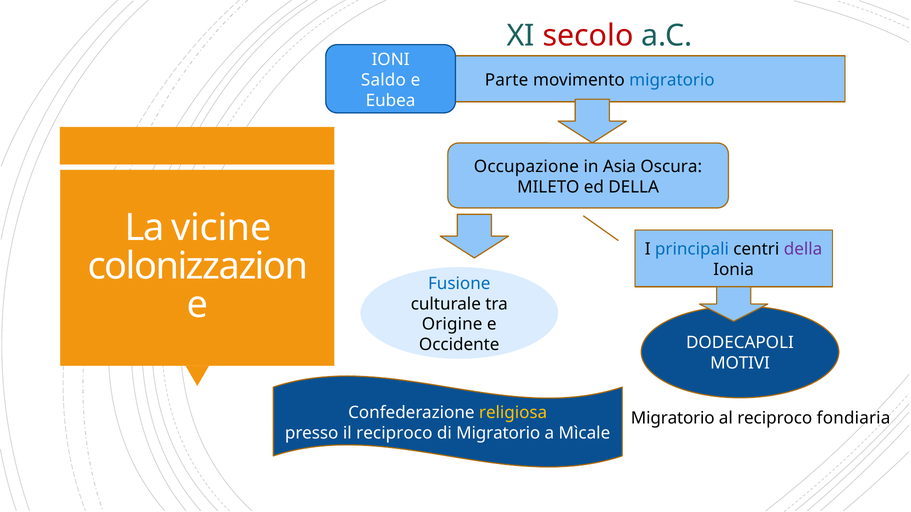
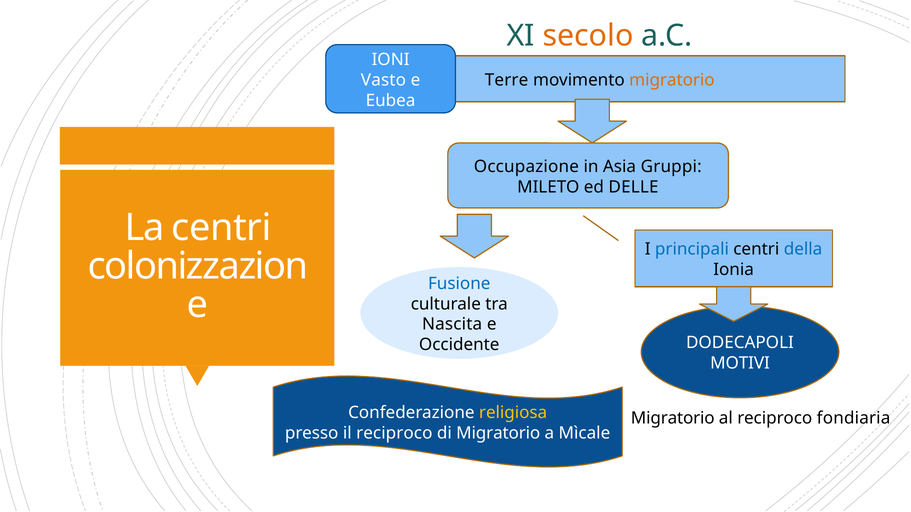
secolo colour: red -> orange
Saldo: Saldo -> Vasto
Parte: Parte -> Terre
migratorio at (672, 80) colour: blue -> orange
Oscura: Oscura -> Gruppi
ed DELLA: DELLA -> DELLE
La vicine: vicine -> centri
della at (803, 250) colour: purple -> blue
Origine: Origine -> Nascita
